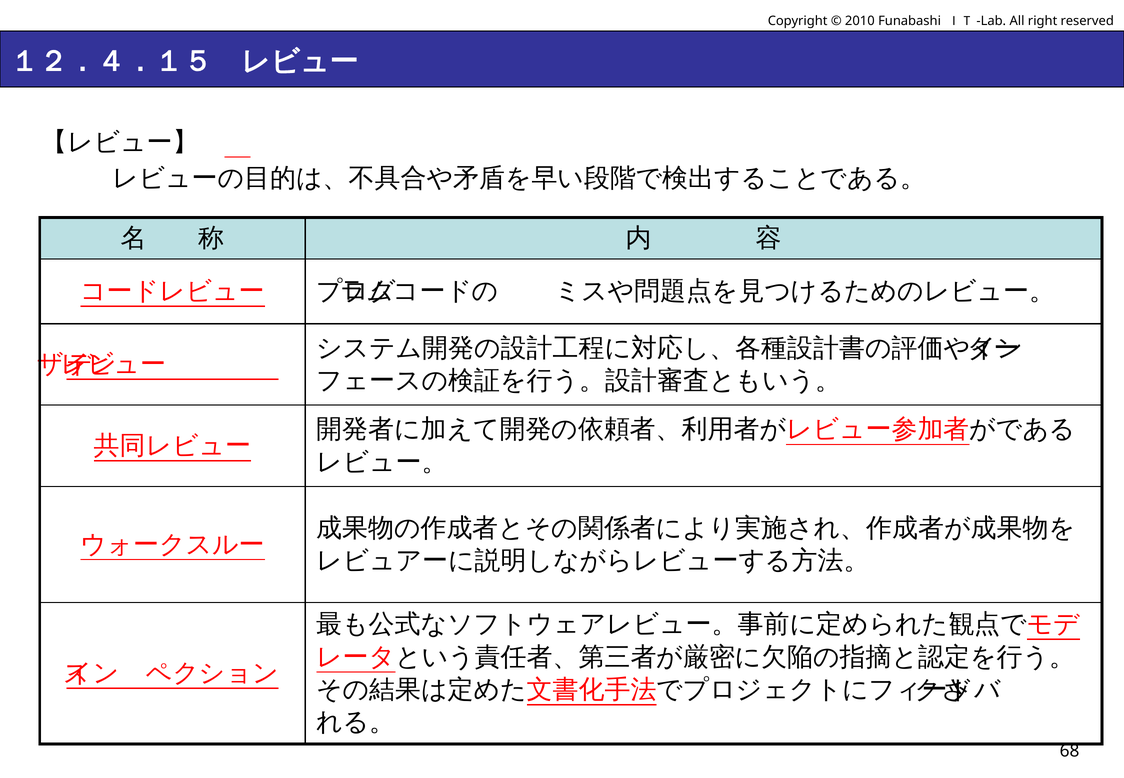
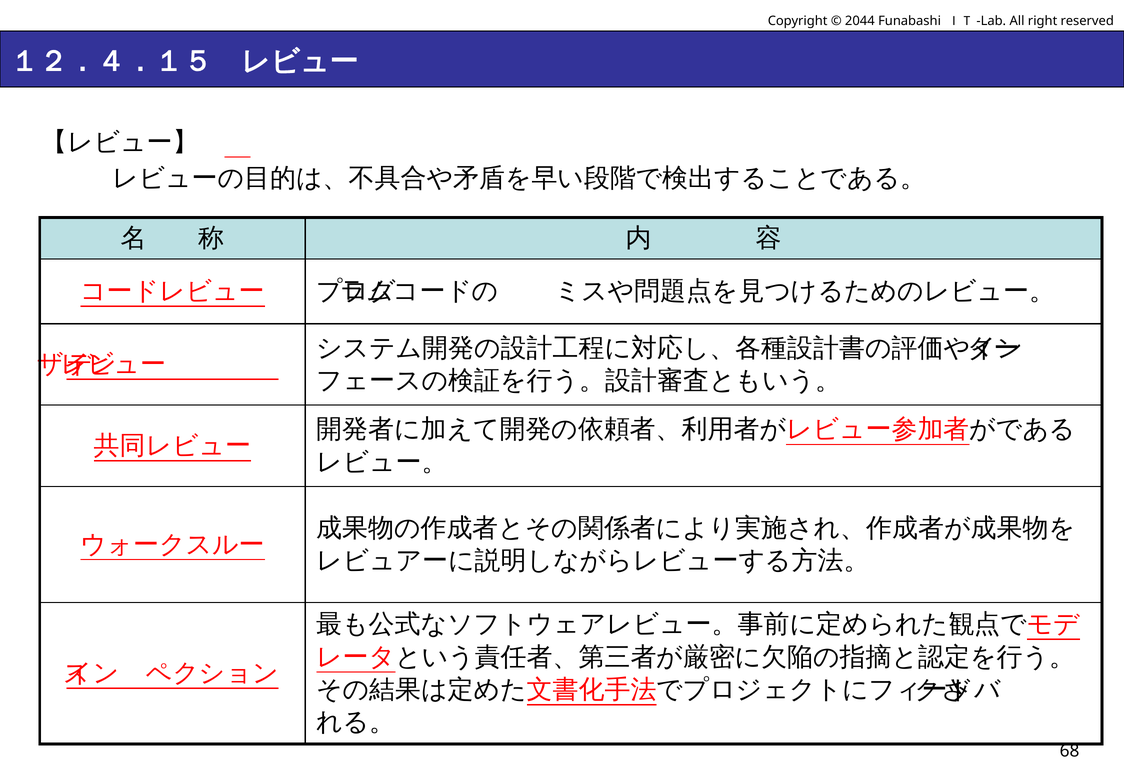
2010: 2010 -> 2044
